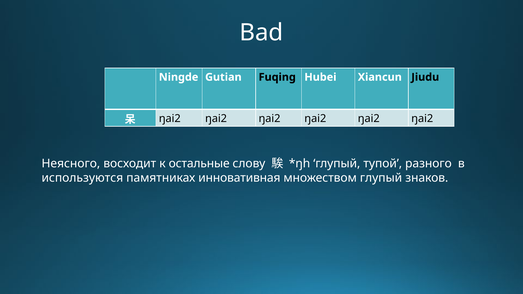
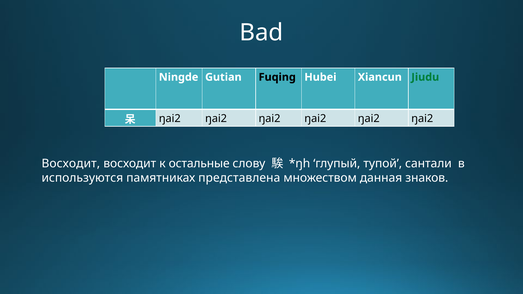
Jiudu colour: black -> green
Неясного at (71, 164): Неясного -> Восходит
разного: разного -> сантали
инновативная: инновативная -> представлена
множеством глупый: глупый -> данная
